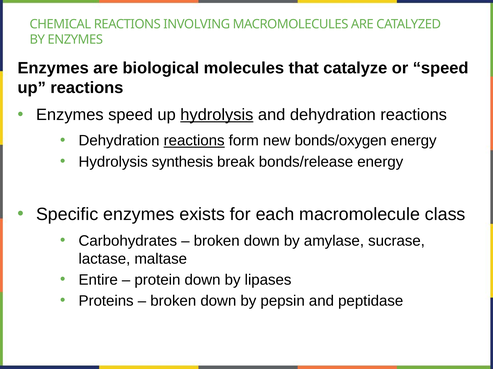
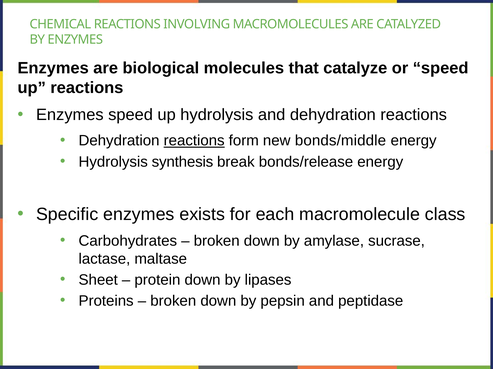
hydrolysis at (217, 115) underline: present -> none
bonds/oxygen: bonds/oxygen -> bonds/middle
Entire: Entire -> Sheet
